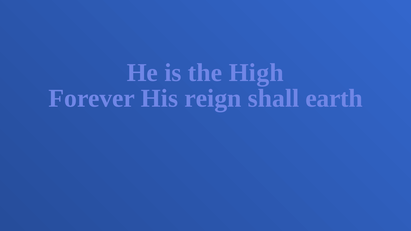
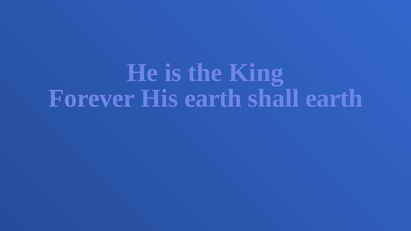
High: High -> King
His reign: reign -> earth
